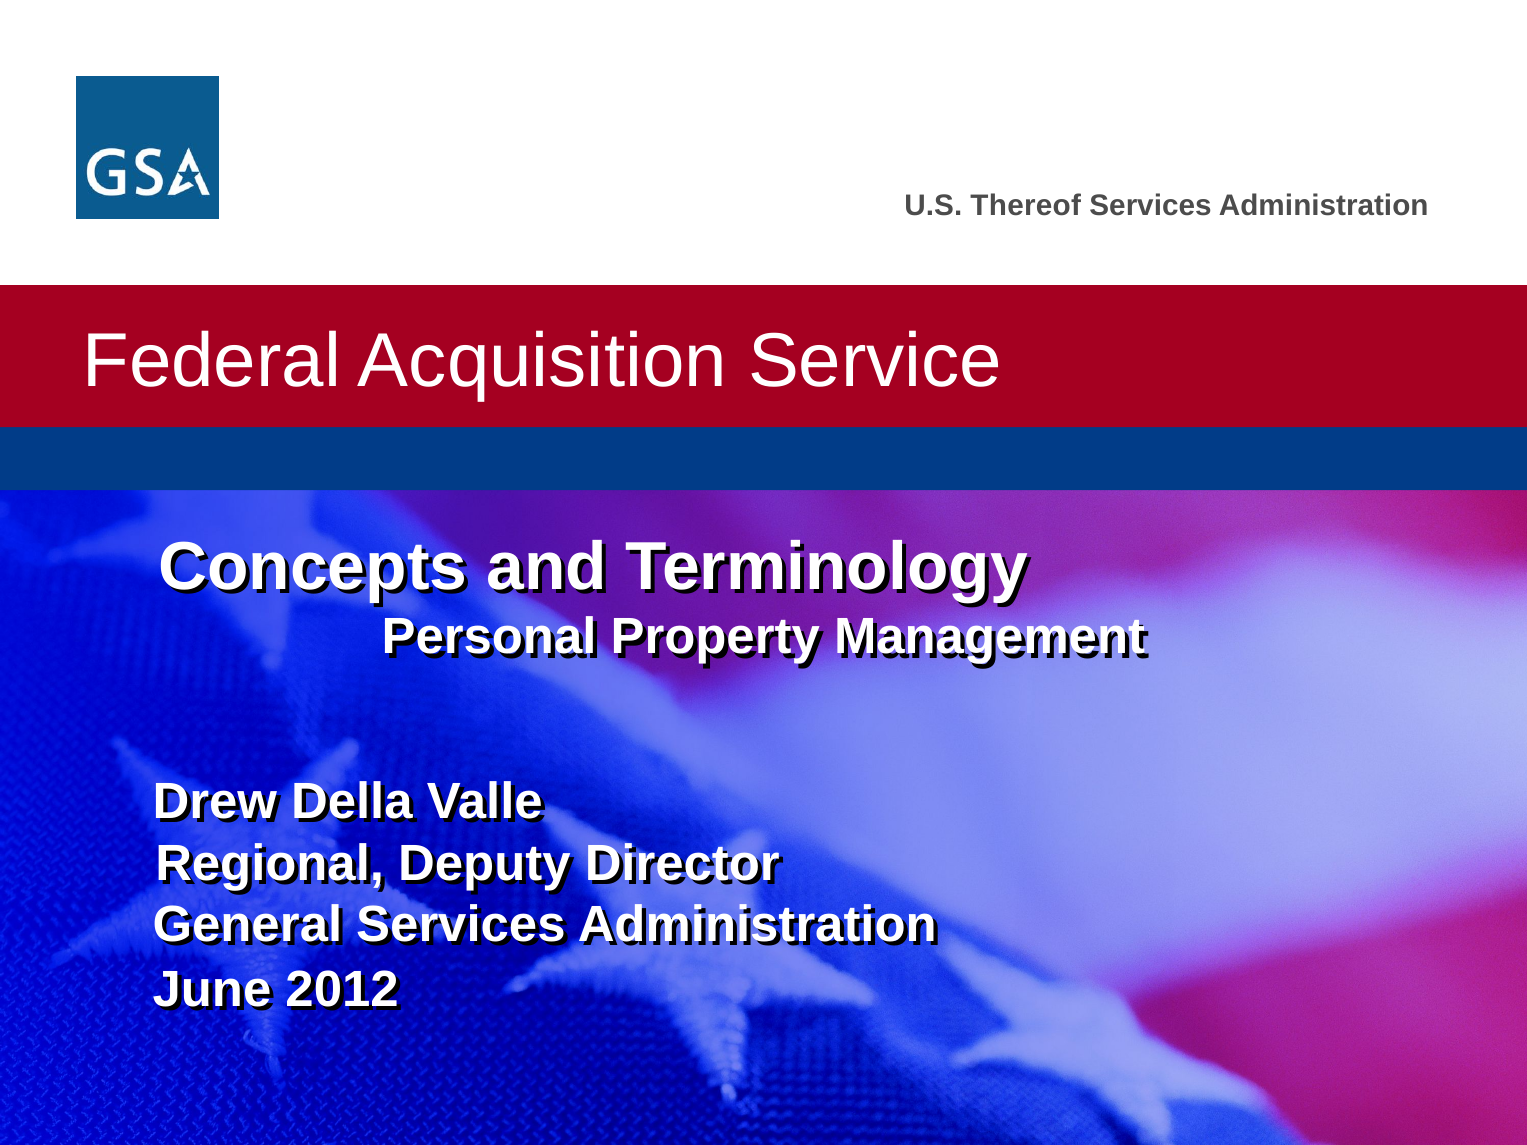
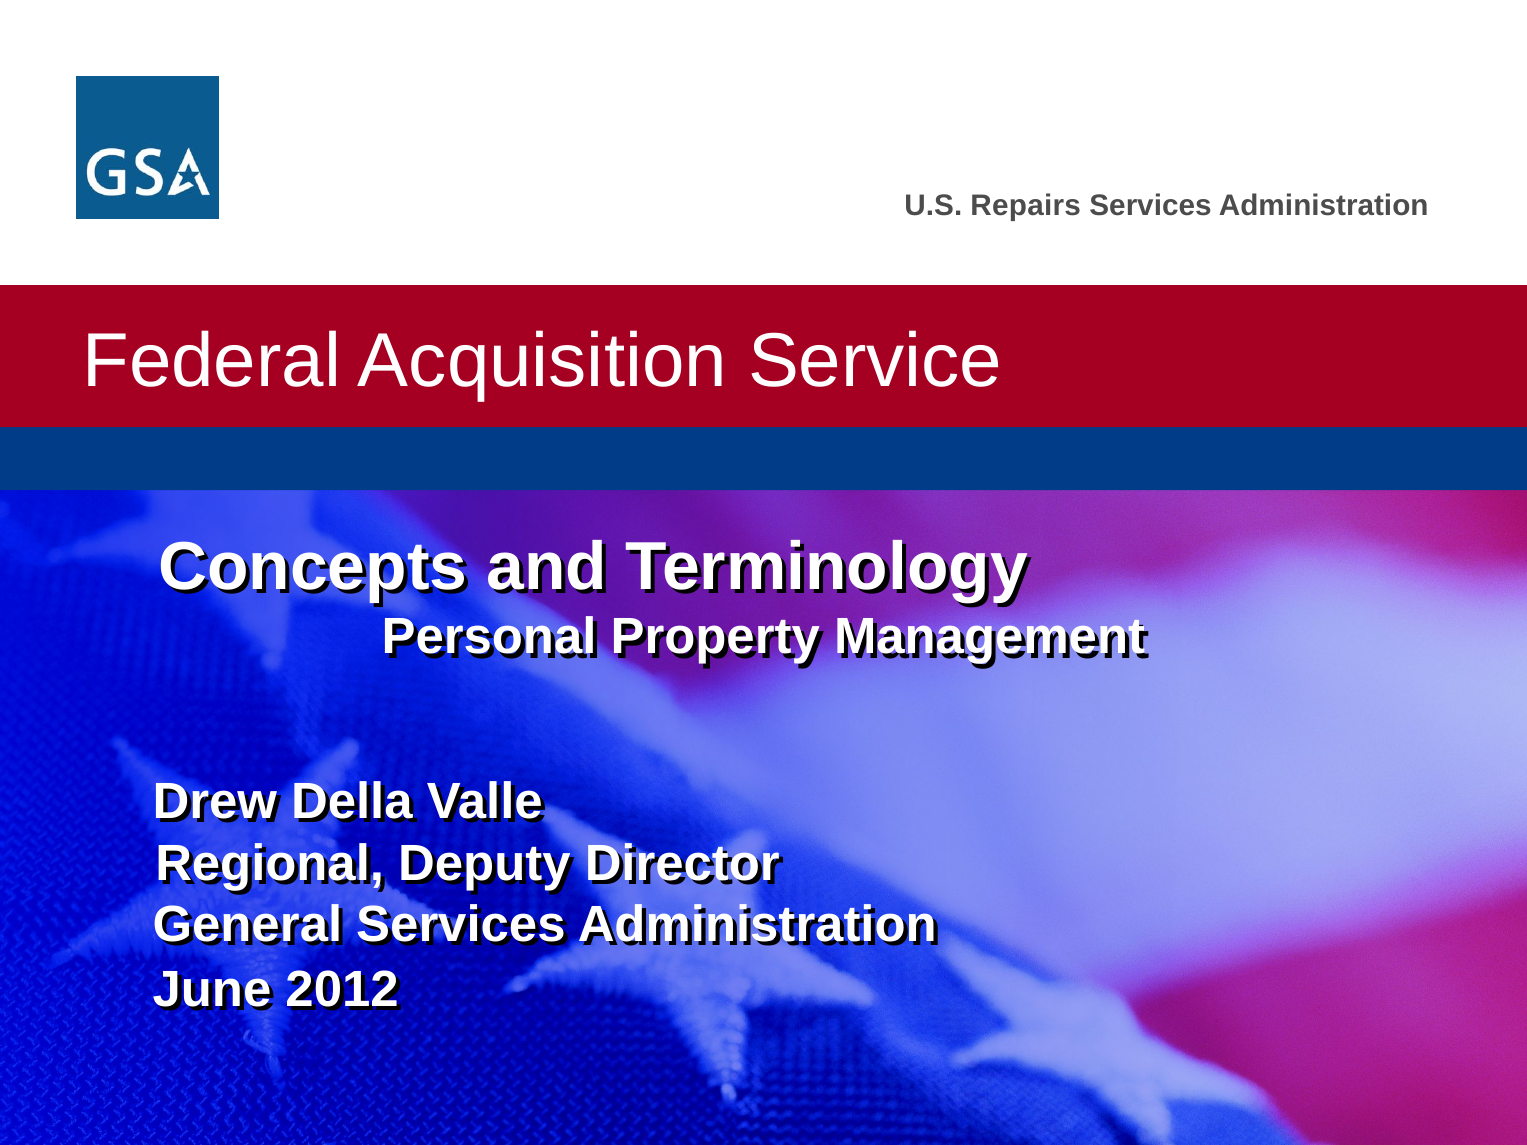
Thereof: Thereof -> Repairs
